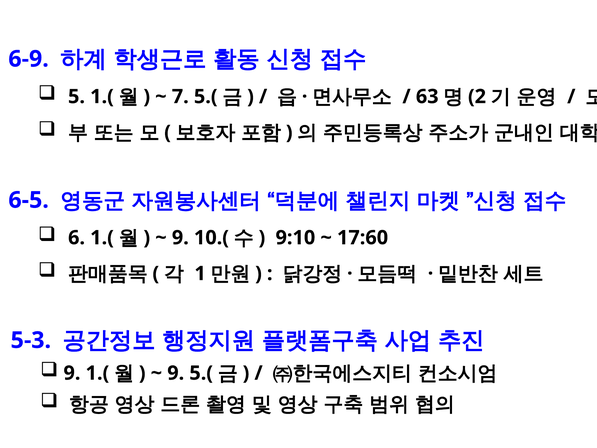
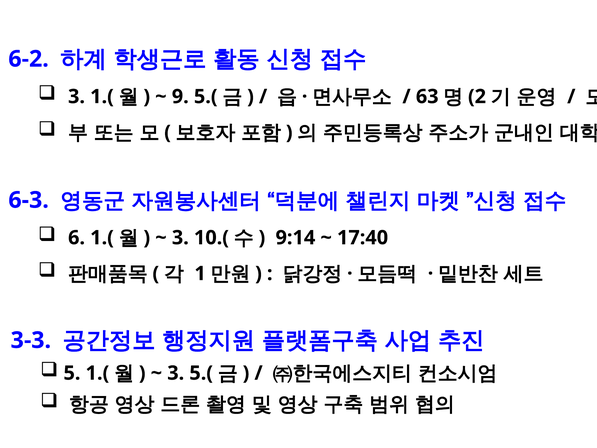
6-9: 6-9 -> 6-2
5 at (77, 97): 5 -> 3
7: 7 -> 9
6-5: 6-5 -> 6-3
9 at (180, 238): 9 -> 3
9:10: 9:10 -> 9:14
17:60: 17:60 -> 17:40
5-3: 5-3 -> 3-3
9 at (72, 373): 9 -> 5
9 at (176, 373): 9 -> 3
